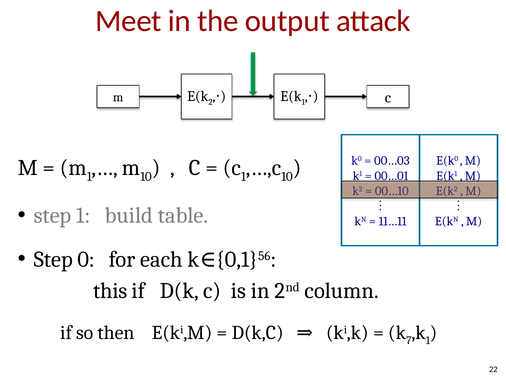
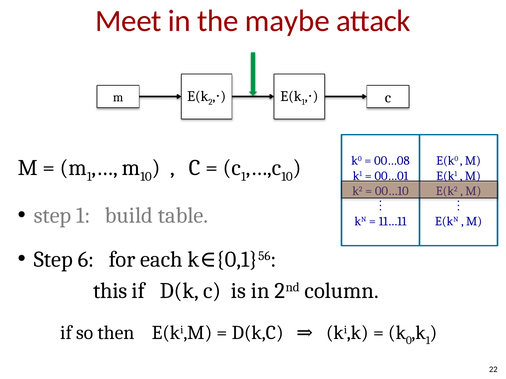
output: output -> maybe
00…03: 00…03 -> 00…08
0: 0 -> 6
7: 7 -> 0
